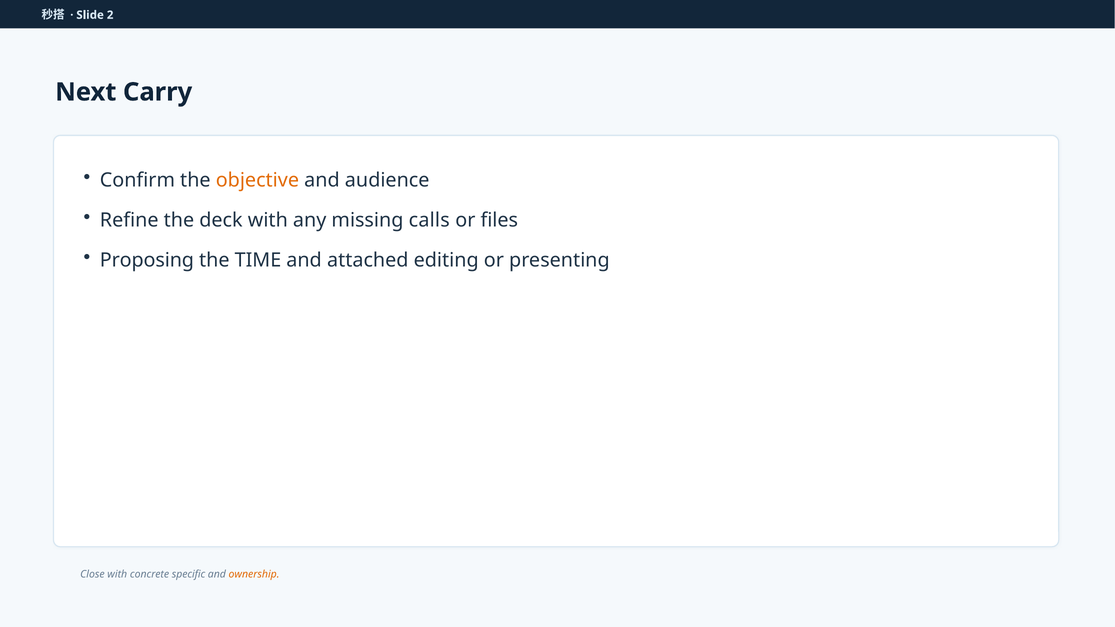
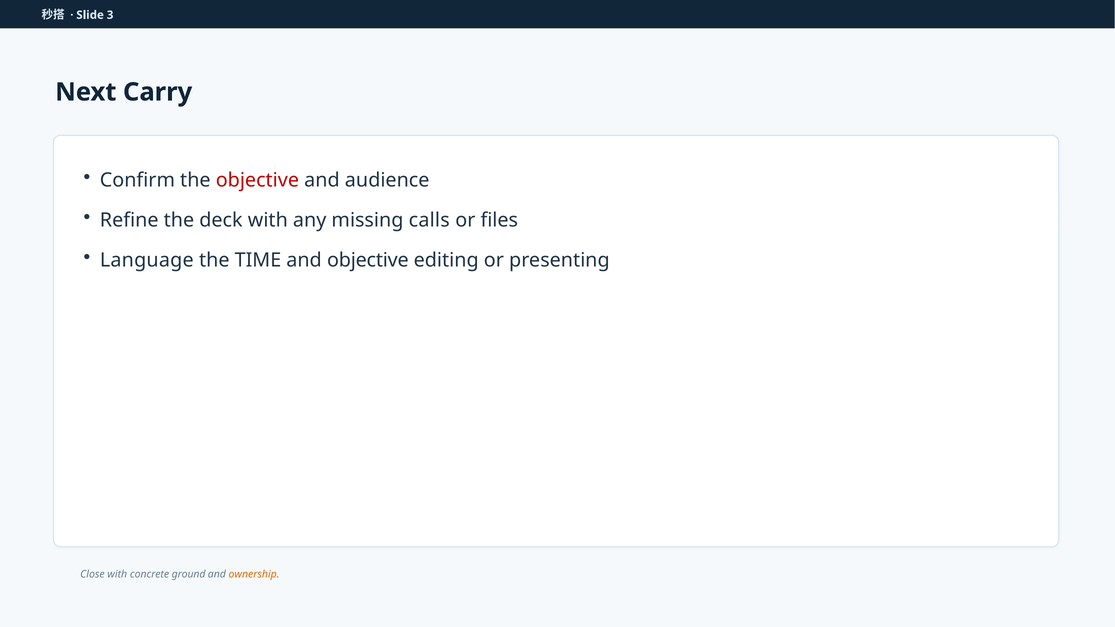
2: 2 -> 3
objective at (257, 180) colour: orange -> red
Proposing: Proposing -> Language
and attached: attached -> objective
specific: specific -> ground
